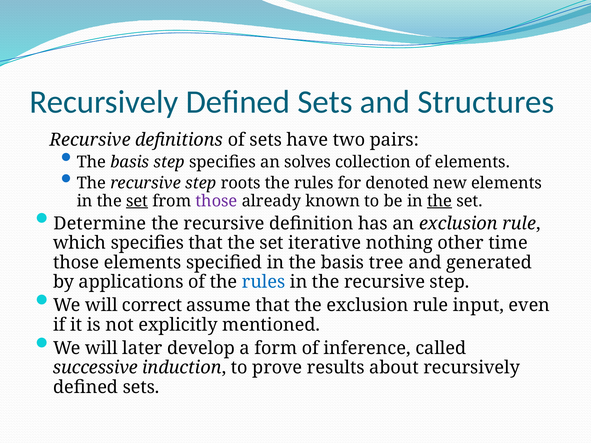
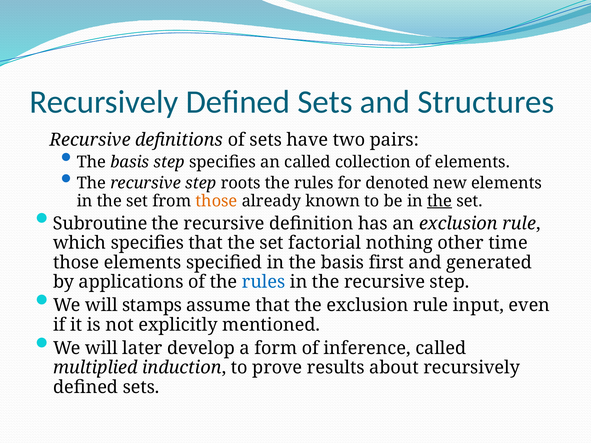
an solves: solves -> called
set at (137, 201) underline: present -> none
those at (216, 201) colour: purple -> orange
Determine: Determine -> Subroutine
iterative: iterative -> factorial
tree: tree -> first
correct: correct -> stamps
successive: successive -> multiplied
